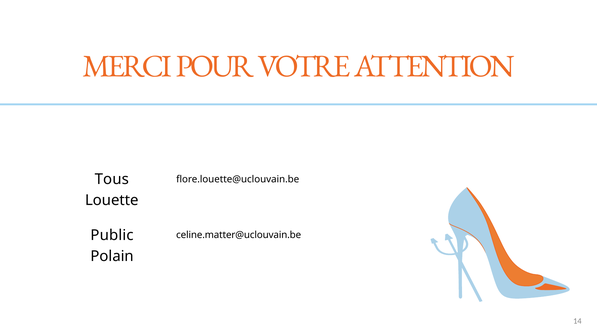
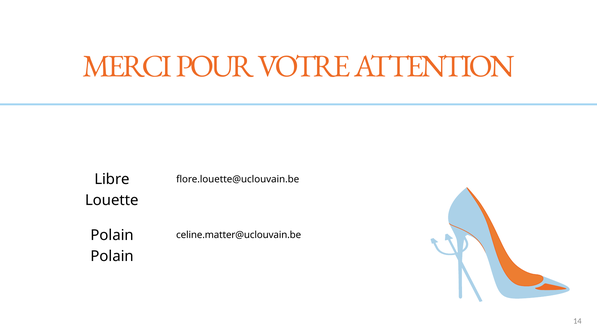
Tous: Tous -> Libre
Public at (112, 235): Public -> Polain
